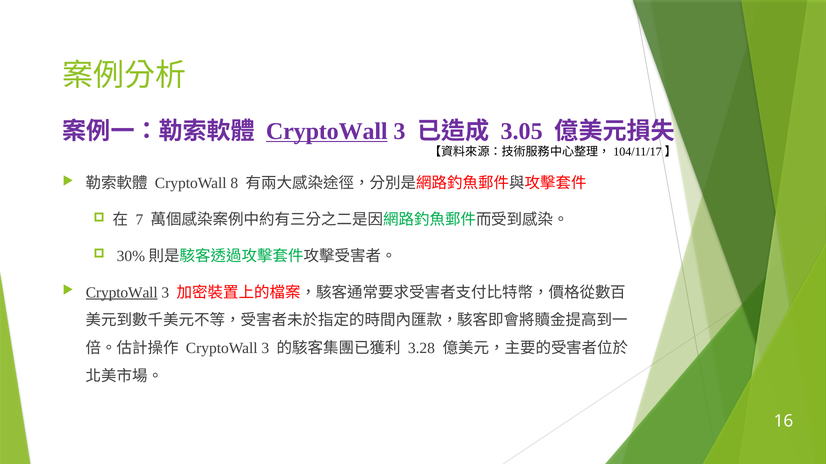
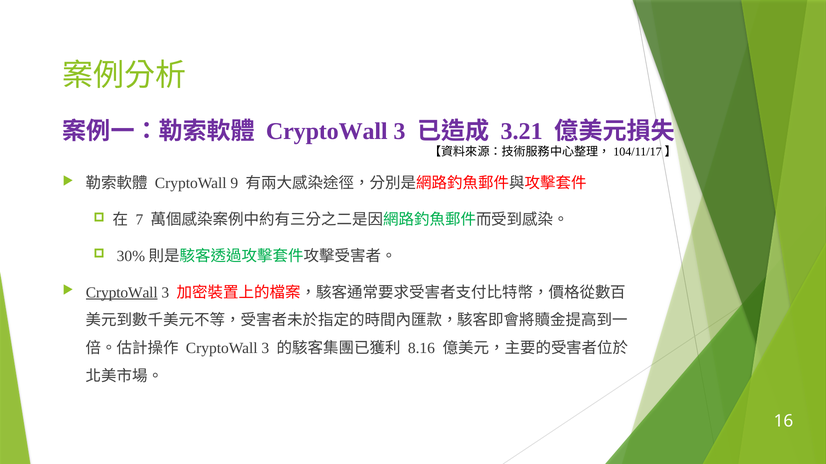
CryptoWall at (327, 131) underline: present -> none
3.05: 3.05 -> 3.21
8: 8 -> 9
3.28: 3.28 -> 8.16
